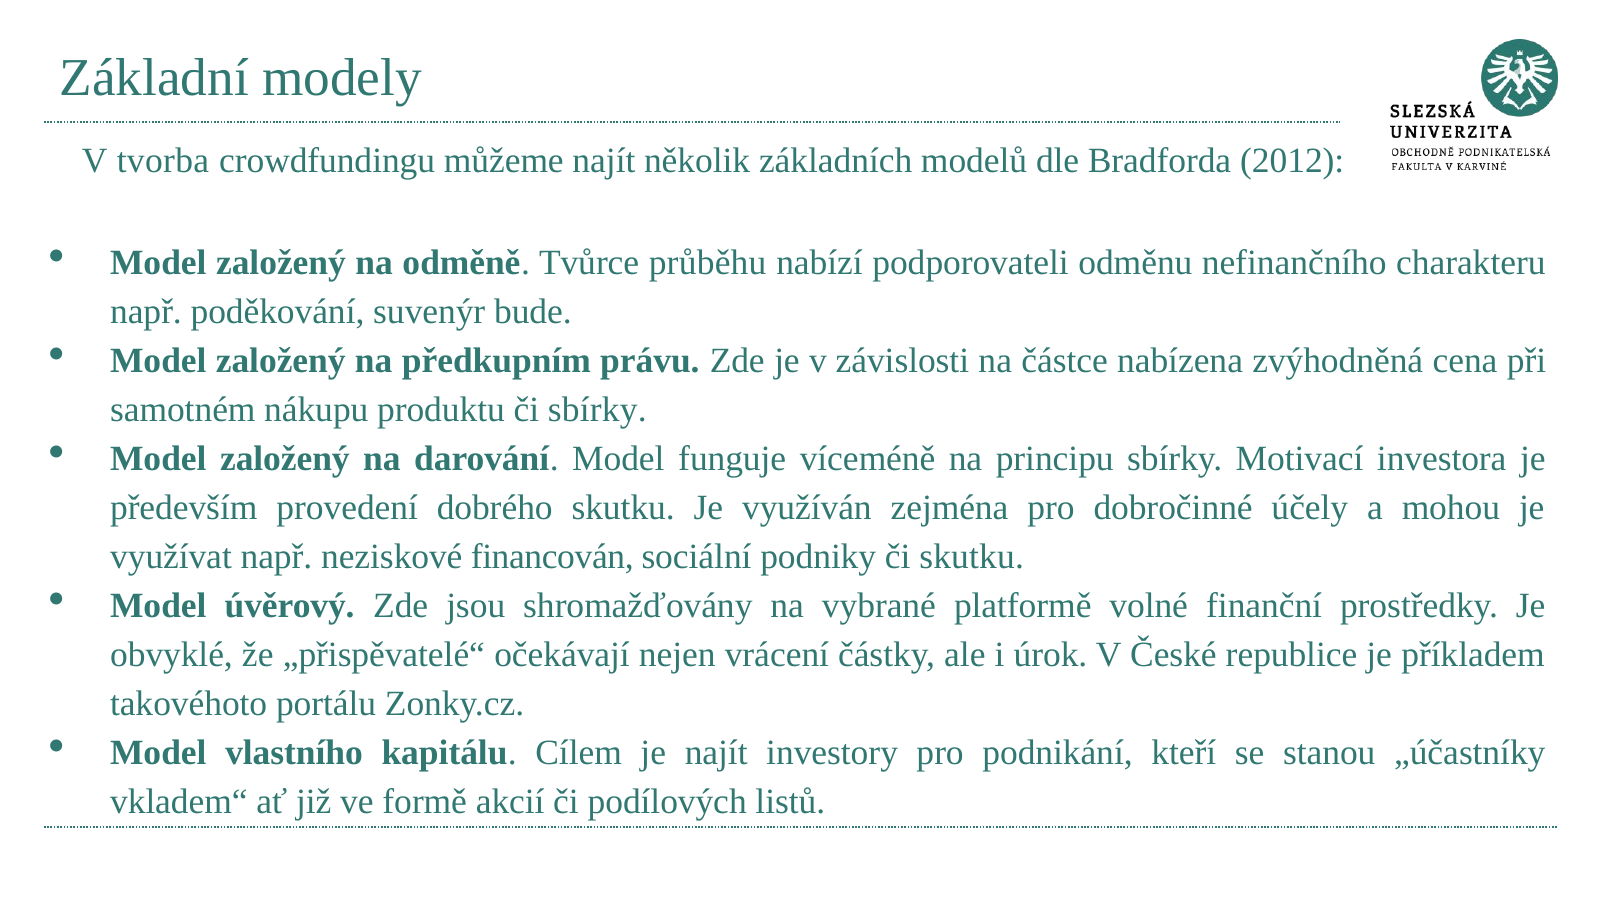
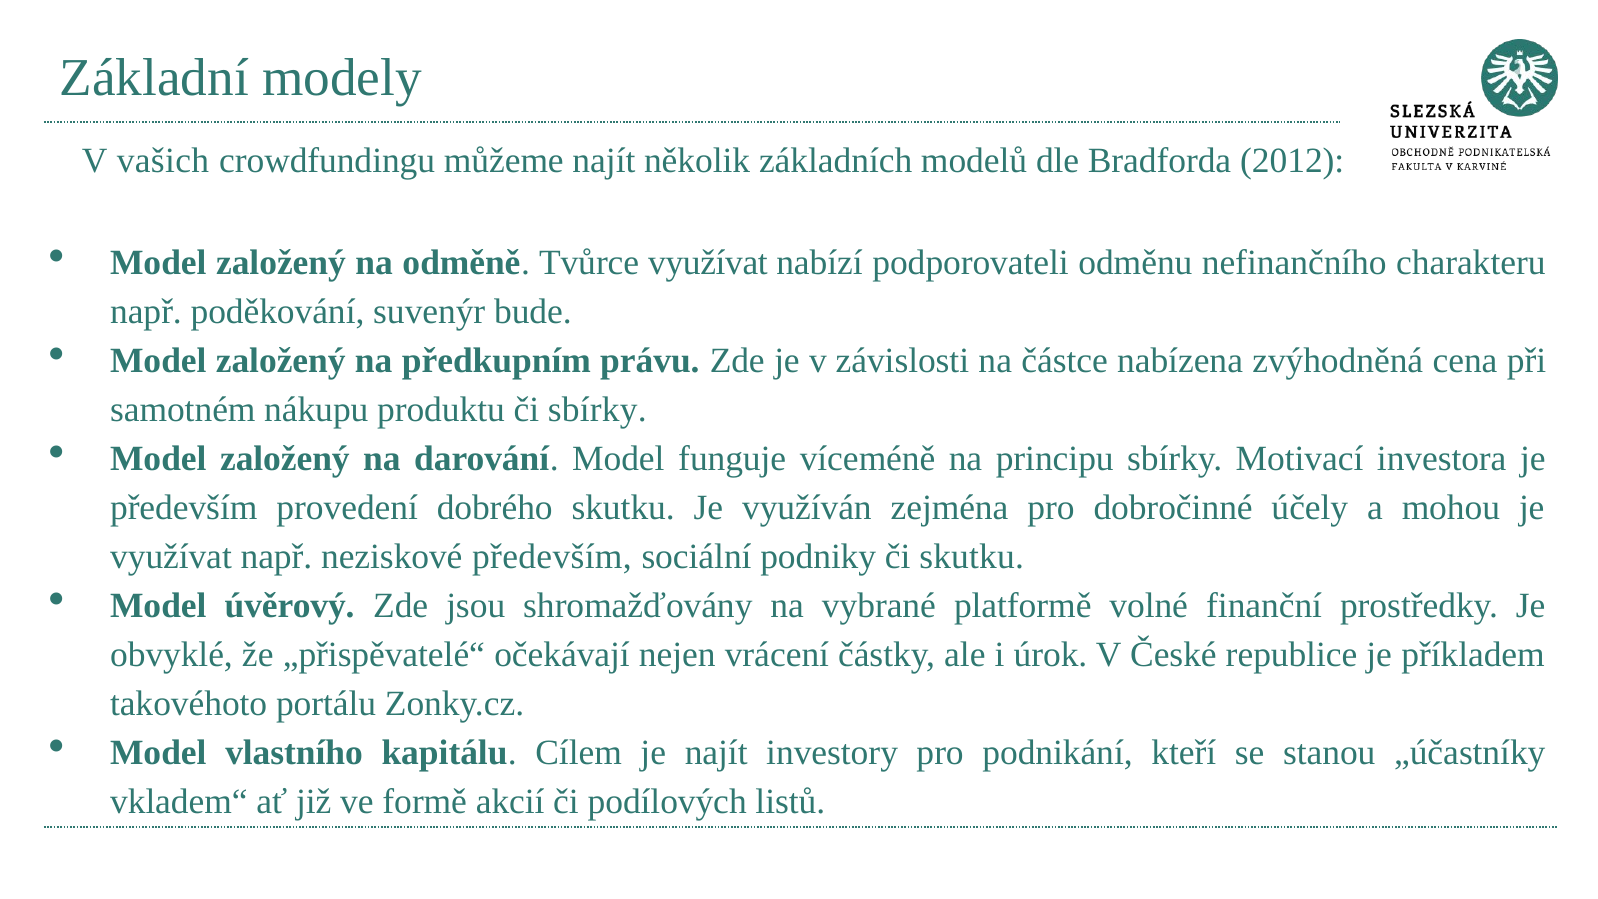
tvorba: tvorba -> vašich
Tvůrce průběhu: průběhu -> využívat
neziskové financován: financován -> především
